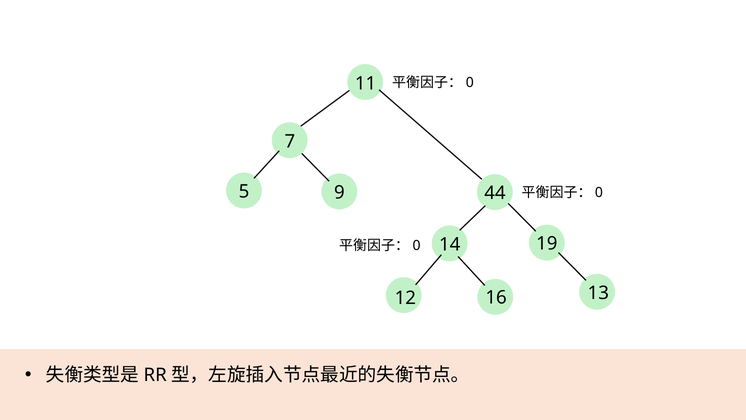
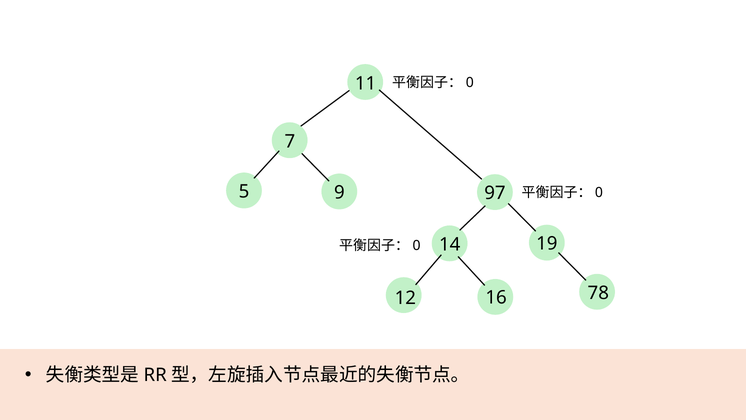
44: 44 -> 97
13: 13 -> 78
